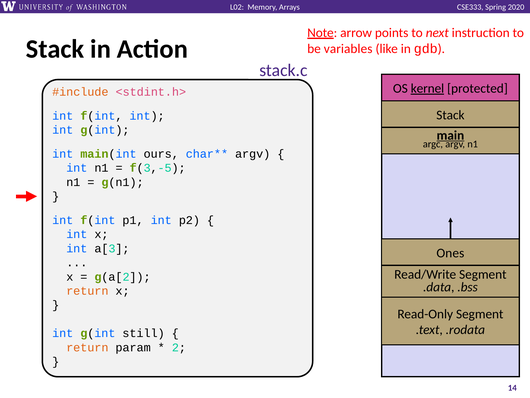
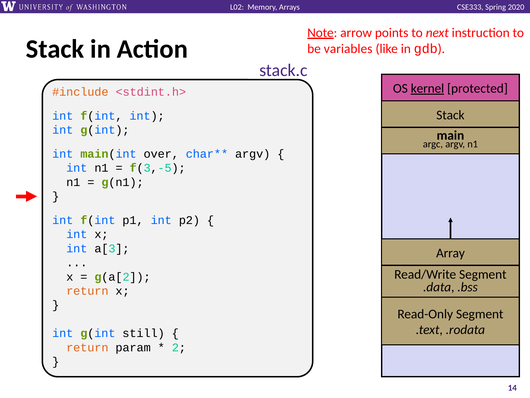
main underline: present -> none
ours: ours -> over
Ones: Ones -> Array
